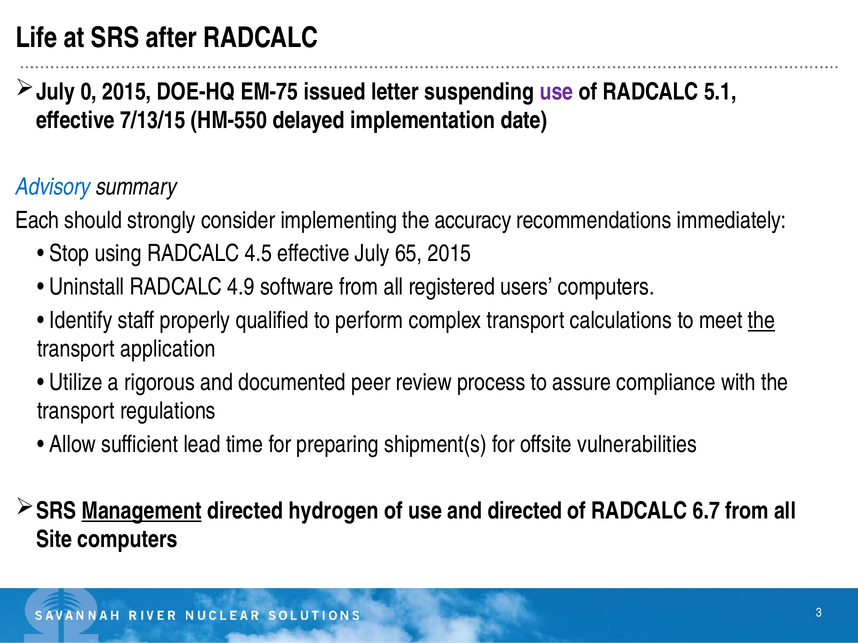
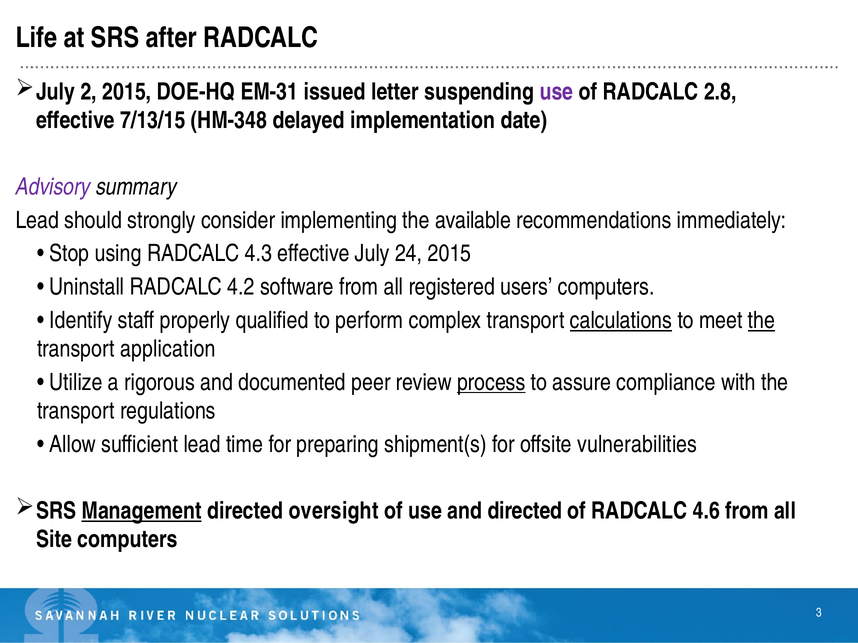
0: 0 -> 2
EM-75: EM-75 -> EM-31
5.1: 5.1 -> 2.8
HM-550: HM-550 -> HM-348
Advisory colour: blue -> purple
Each at (37, 220): Each -> Lead
accuracy: accuracy -> available
4.5: 4.5 -> 4.3
65: 65 -> 24
4.9: 4.9 -> 4.2
calculations underline: none -> present
process underline: none -> present
hydrogen: hydrogen -> oversight
6.7: 6.7 -> 4.6
